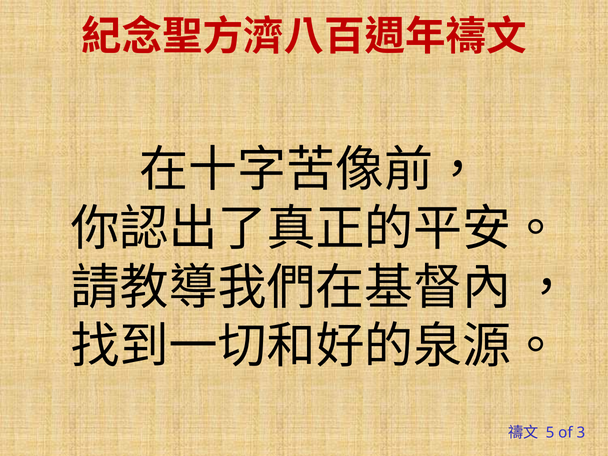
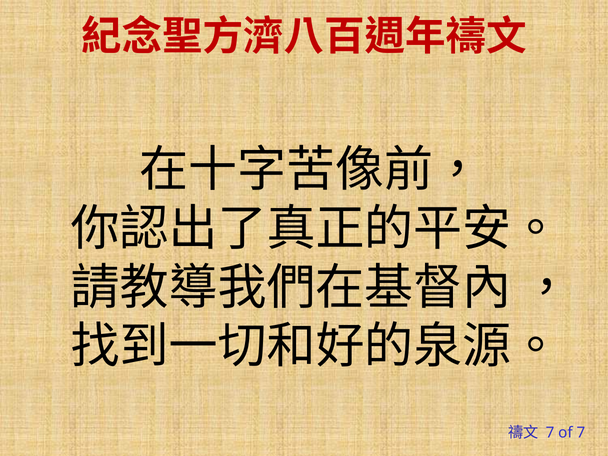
5 at (550, 433): 5 -> 7
of 3: 3 -> 7
